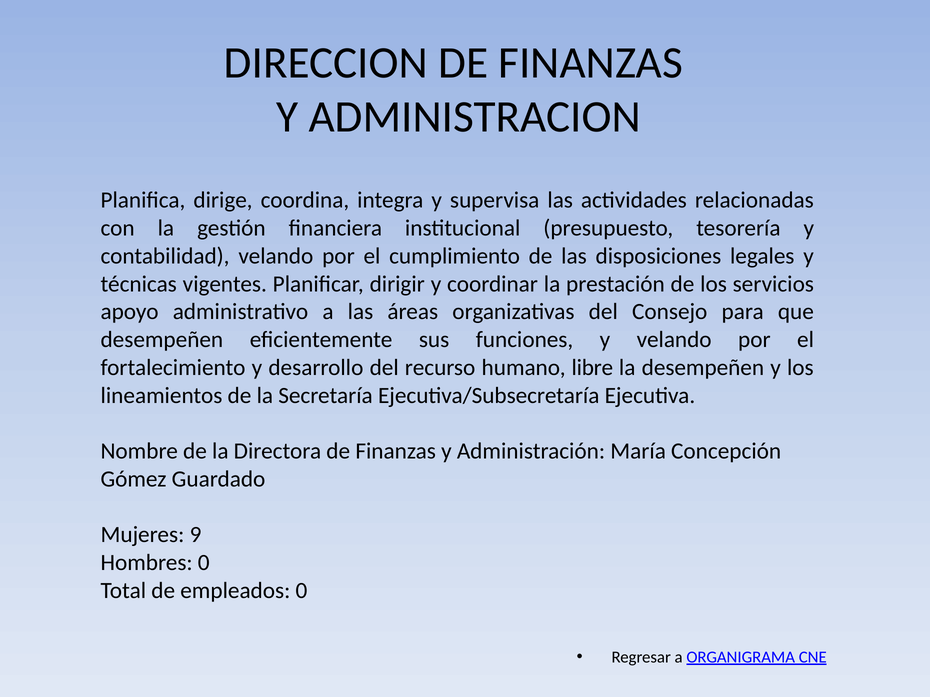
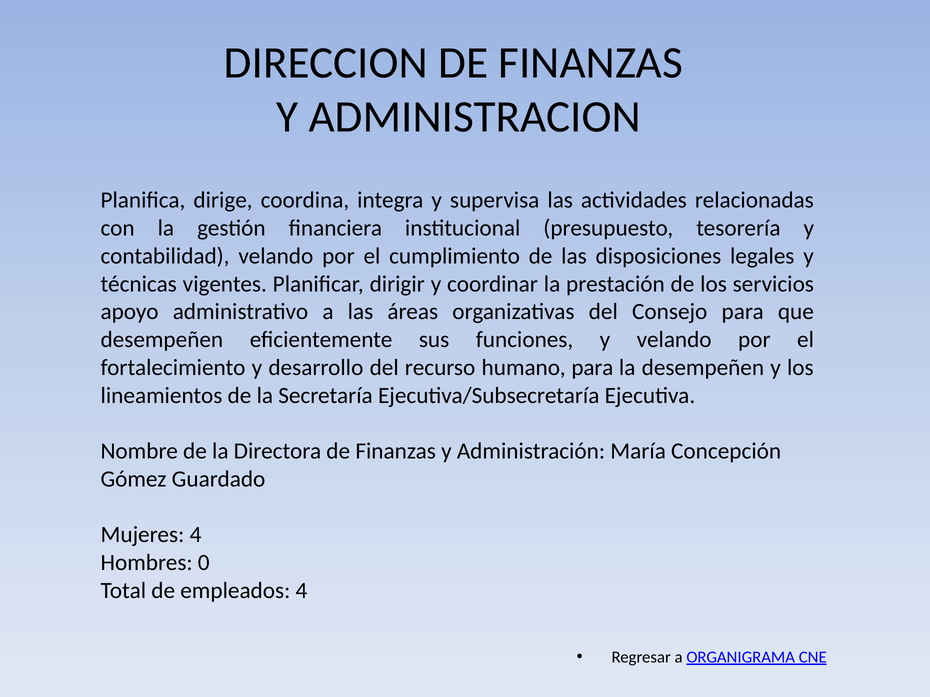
humano libre: libre -> para
Mujeres 9: 9 -> 4
empleados 0: 0 -> 4
